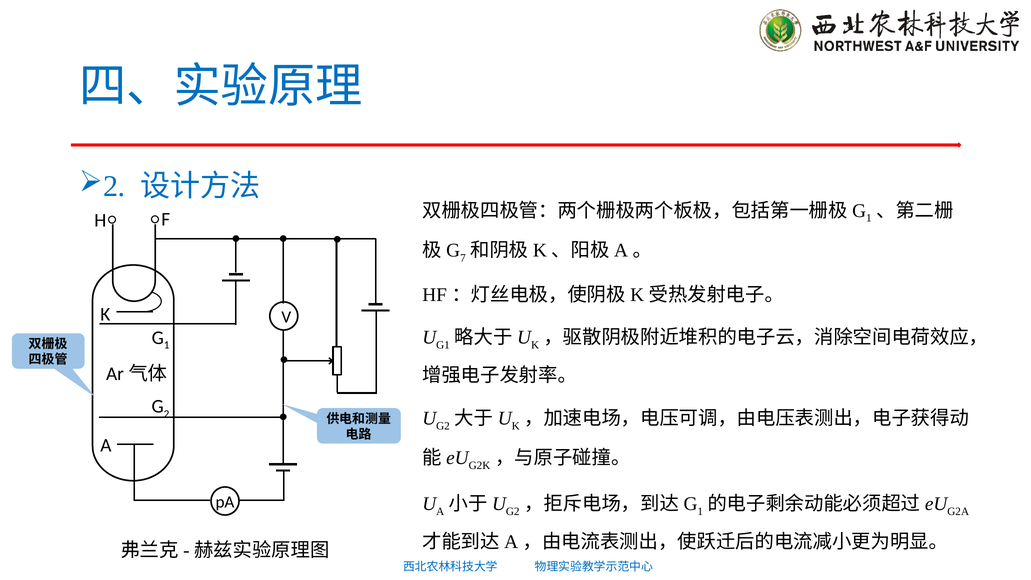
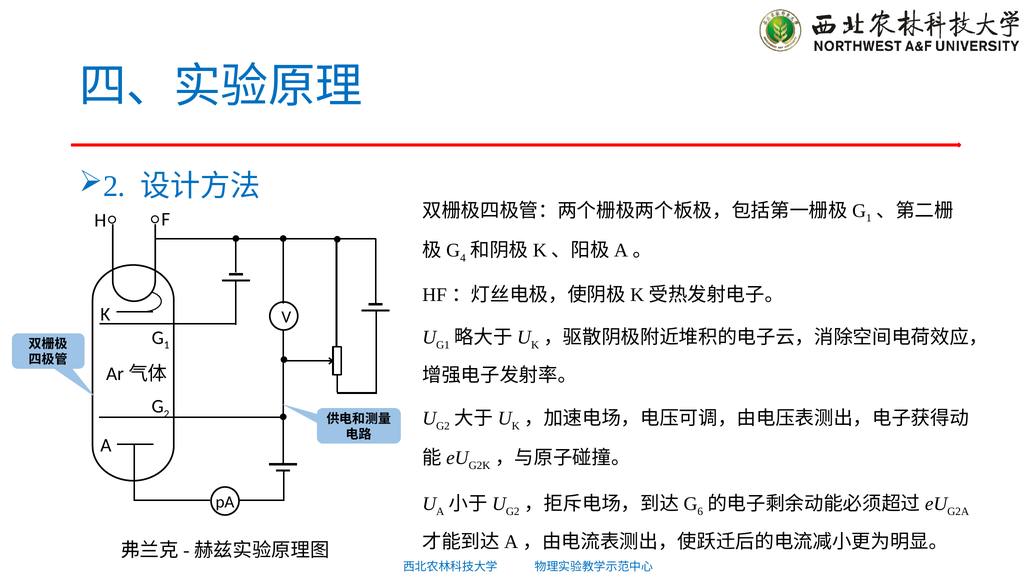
7: 7 -> 4
1 at (700, 511): 1 -> 6
